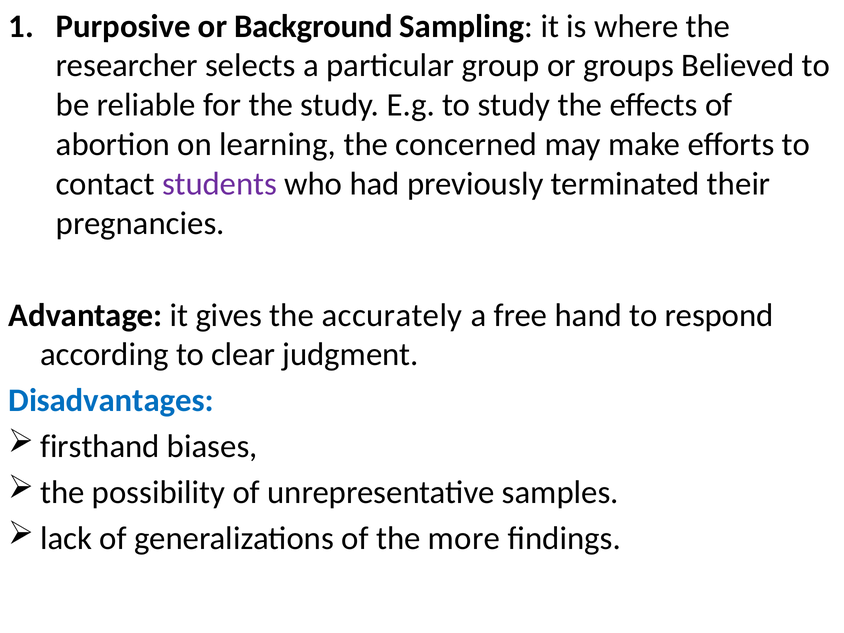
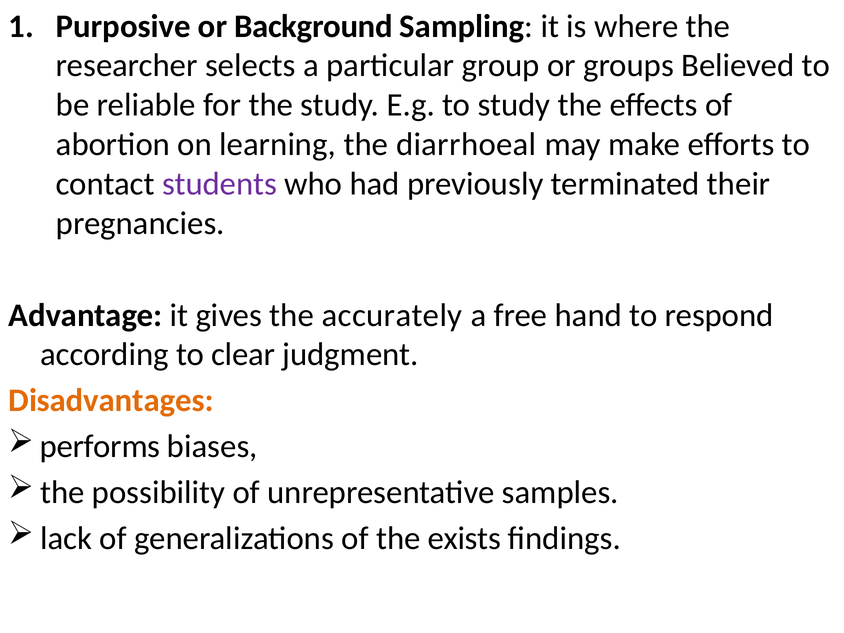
concerned: concerned -> diarrhoeal
Disadvantages colour: blue -> orange
firsthand: firsthand -> performs
more: more -> exists
